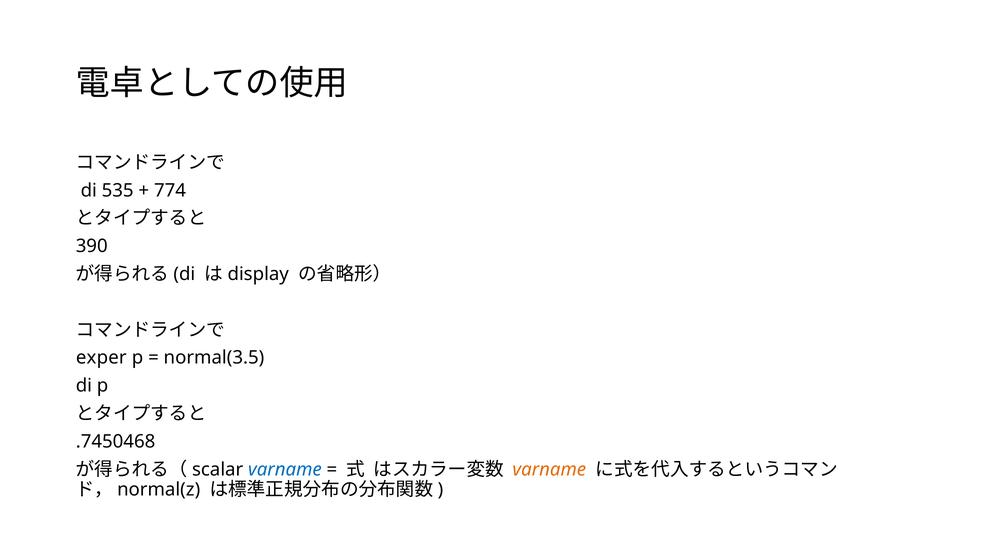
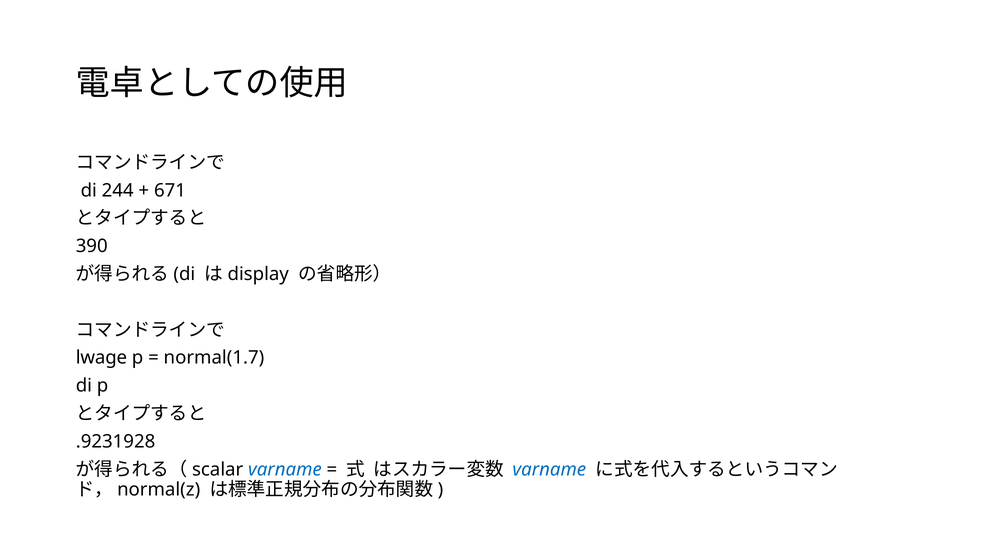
535: 535 -> 244
774: 774 -> 671
exper: exper -> lwage
normal(3.5: normal(3.5 -> normal(1.7
.7450468: .7450468 -> .9231928
varname at (549, 470) colour: orange -> blue
